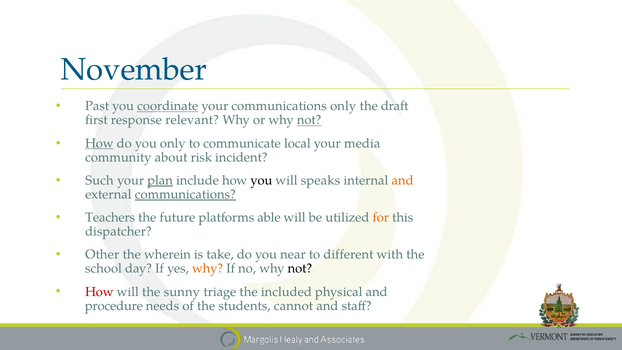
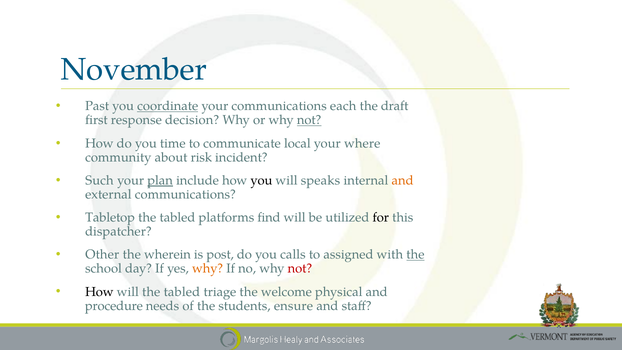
communications only: only -> each
relevant: relevant -> decision
How at (99, 143) underline: present -> none
you only: only -> time
media: media -> where
communications at (185, 194) underline: present -> none
Teachers: Teachers -> Tabletop
future at (177, 217): future -> tabled
able: able -> find
for colour: orange -> black
take: take -> post
near: near -> calls
different: different -> assigned
the at (415, 255) underline: none -> present
not at (300, 269) colour: black -> red
How at (99, 292) colour: red -> black
will the sunny: sunny -> tabled
included: included -> welcome
cannot: cannot -> ensure
